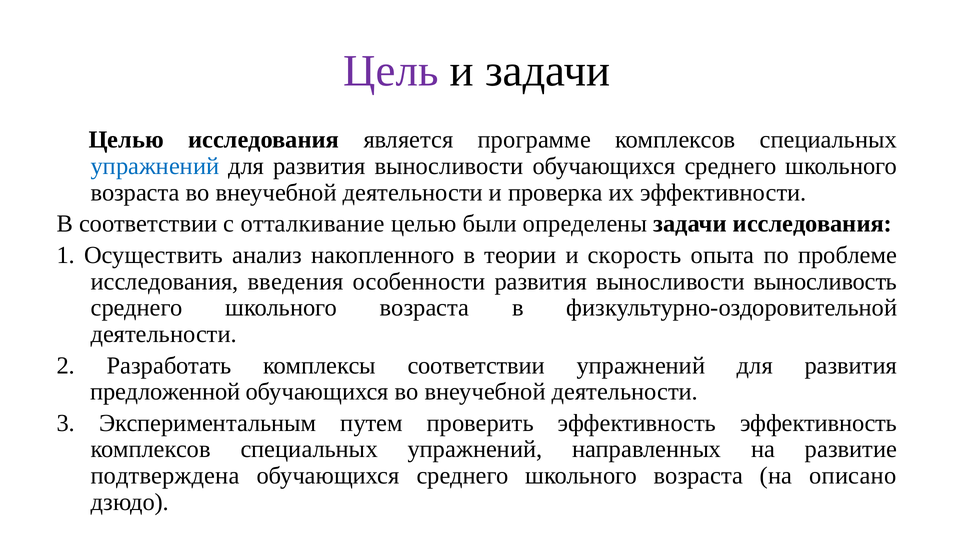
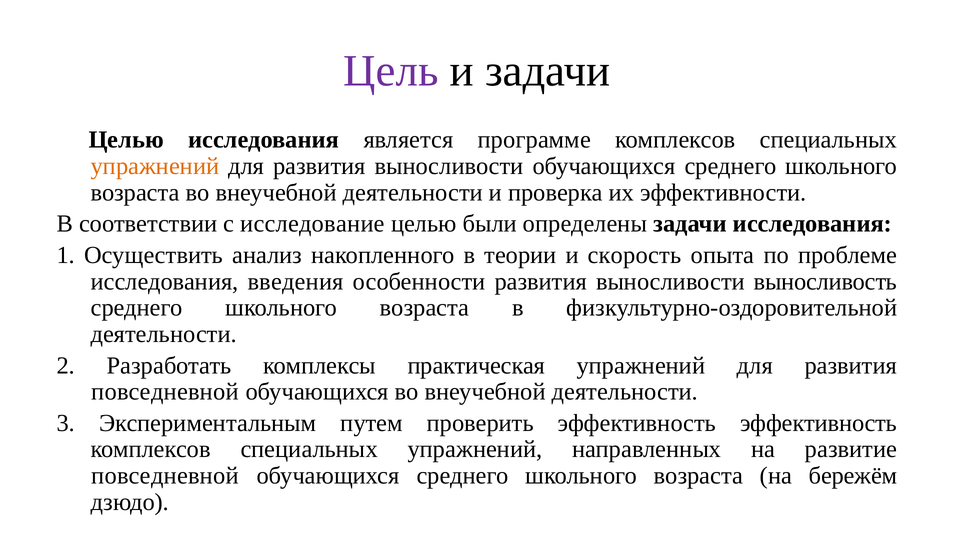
упражнений at (155, 166) colour: blue -> orange
отталкивание: отталкивание -> исследование
комплексы соответствии: соответствии -> практическая
предложенной at (165, 392): предложенной -> повседневной
подтверждена at (165, 476): подтверждена -> повседневной
описано: описано -> бережём
